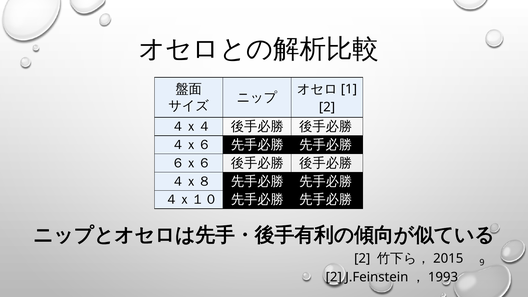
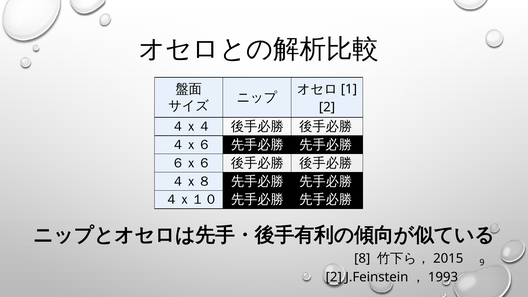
2 at (362, 258): 2 -> 8
